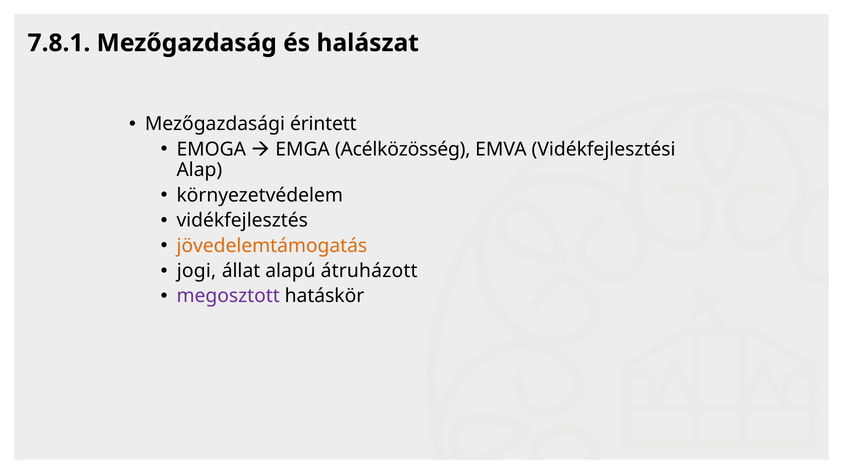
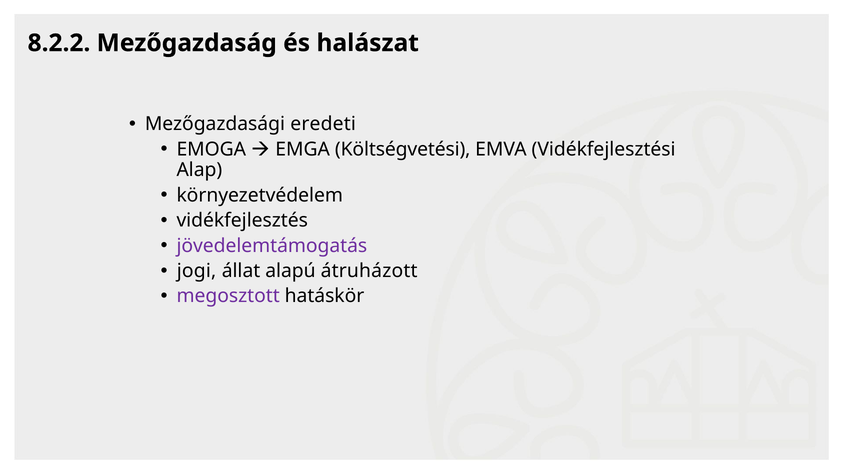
7.8.1: 7.8.1 -> 8.2.2
érintett: érintett -> eredeti
Acélközösség: Acélközösség -> Költségvetési
jövedelemtámogatás colour: orange -> purple
